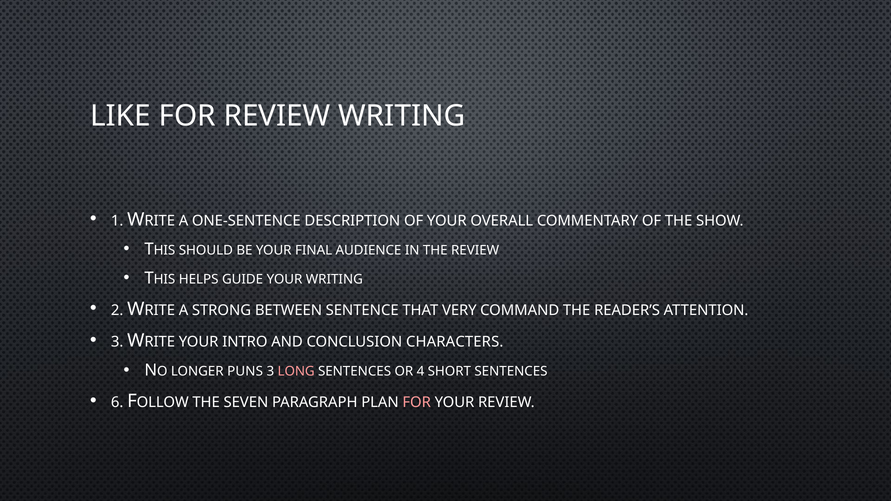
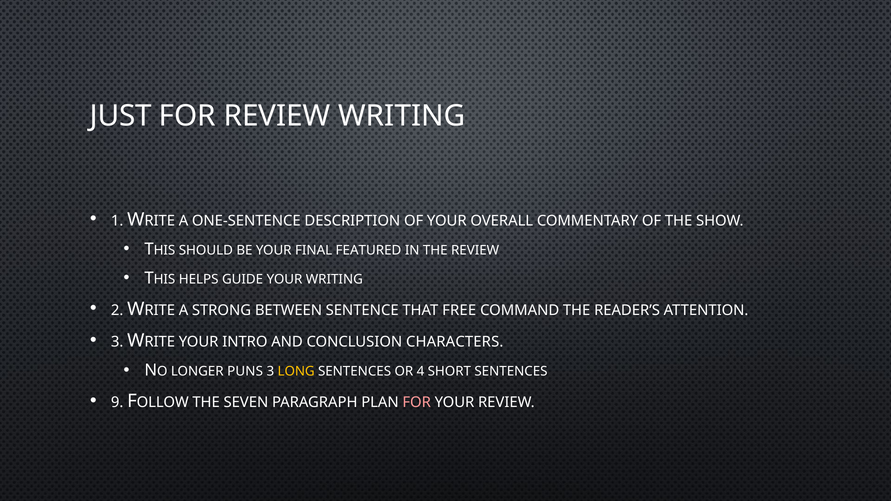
LIKE: LIKE -> JUST
AUDIENCE: AUDIENCE -> FEATURED
VERY: VERY -> FREE
LONG colour: pink -> yellow
6: 6 -> 9
